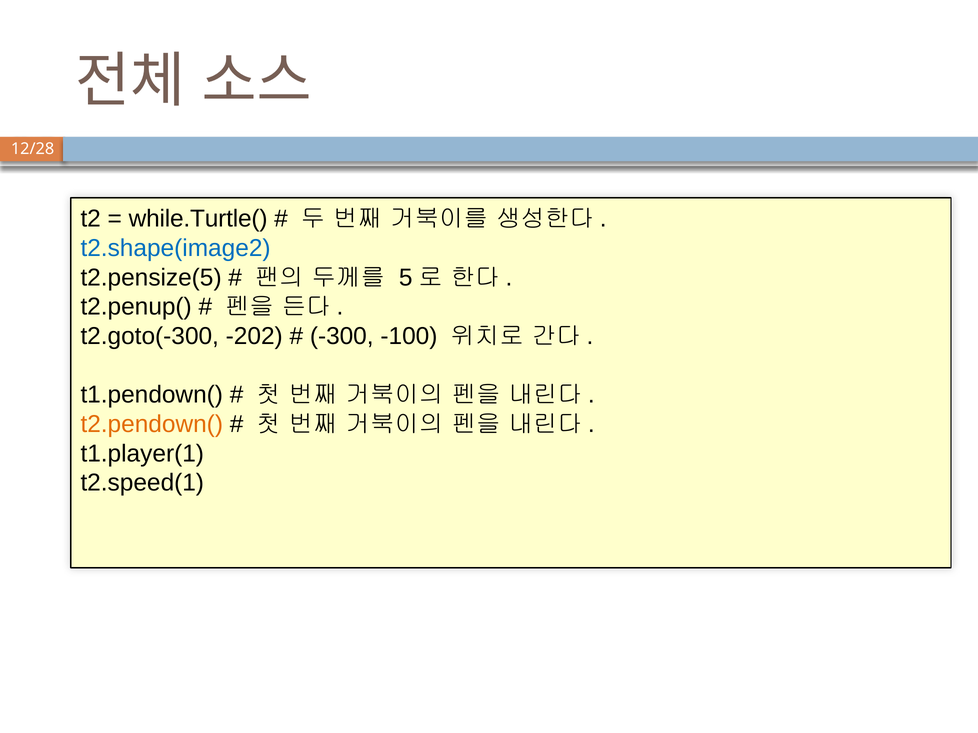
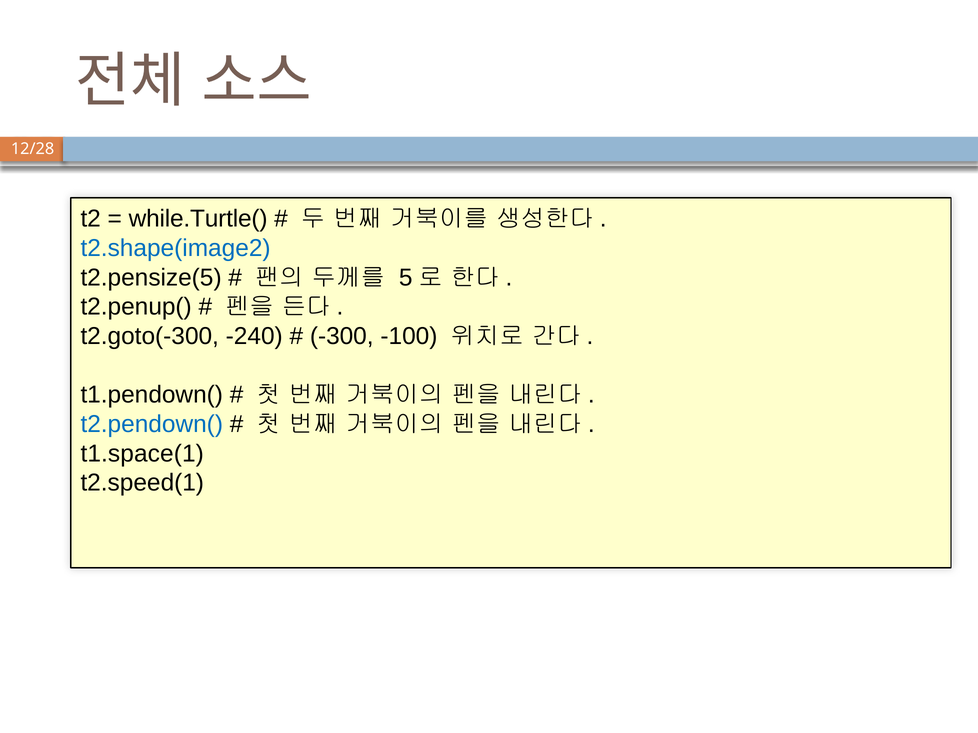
-202: -202 -> -240
t2.pendown( colour: orange -> blue
t1.player(1: t1.player(1 -> t1.space(1
